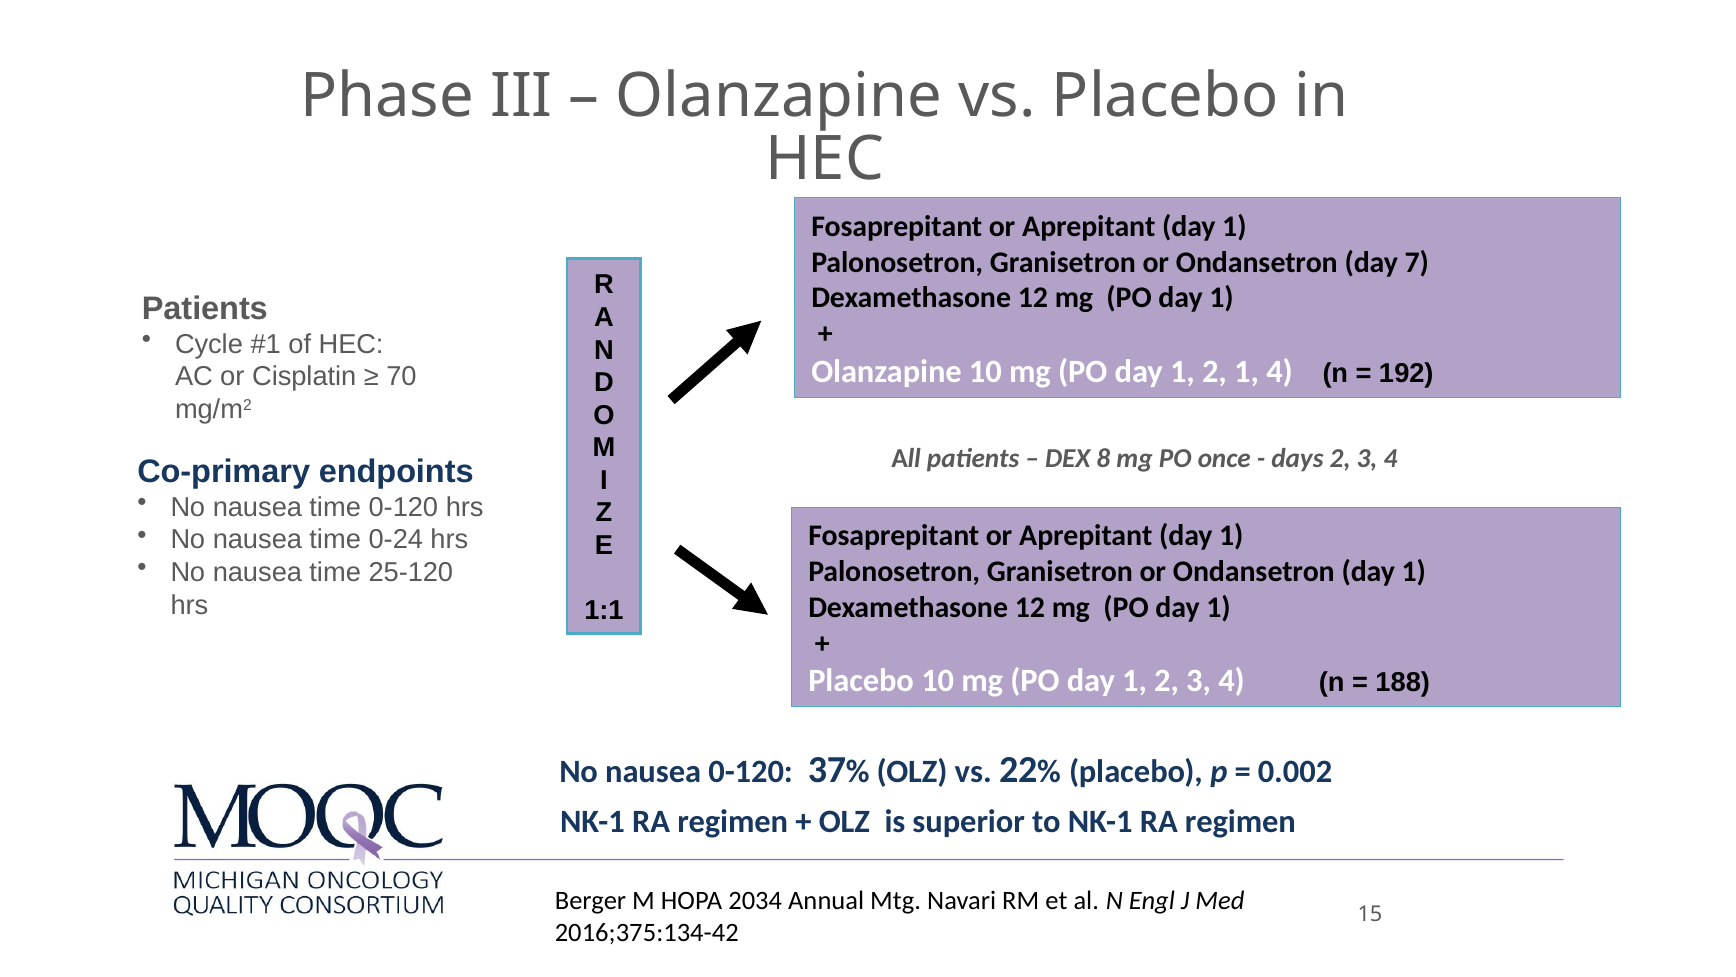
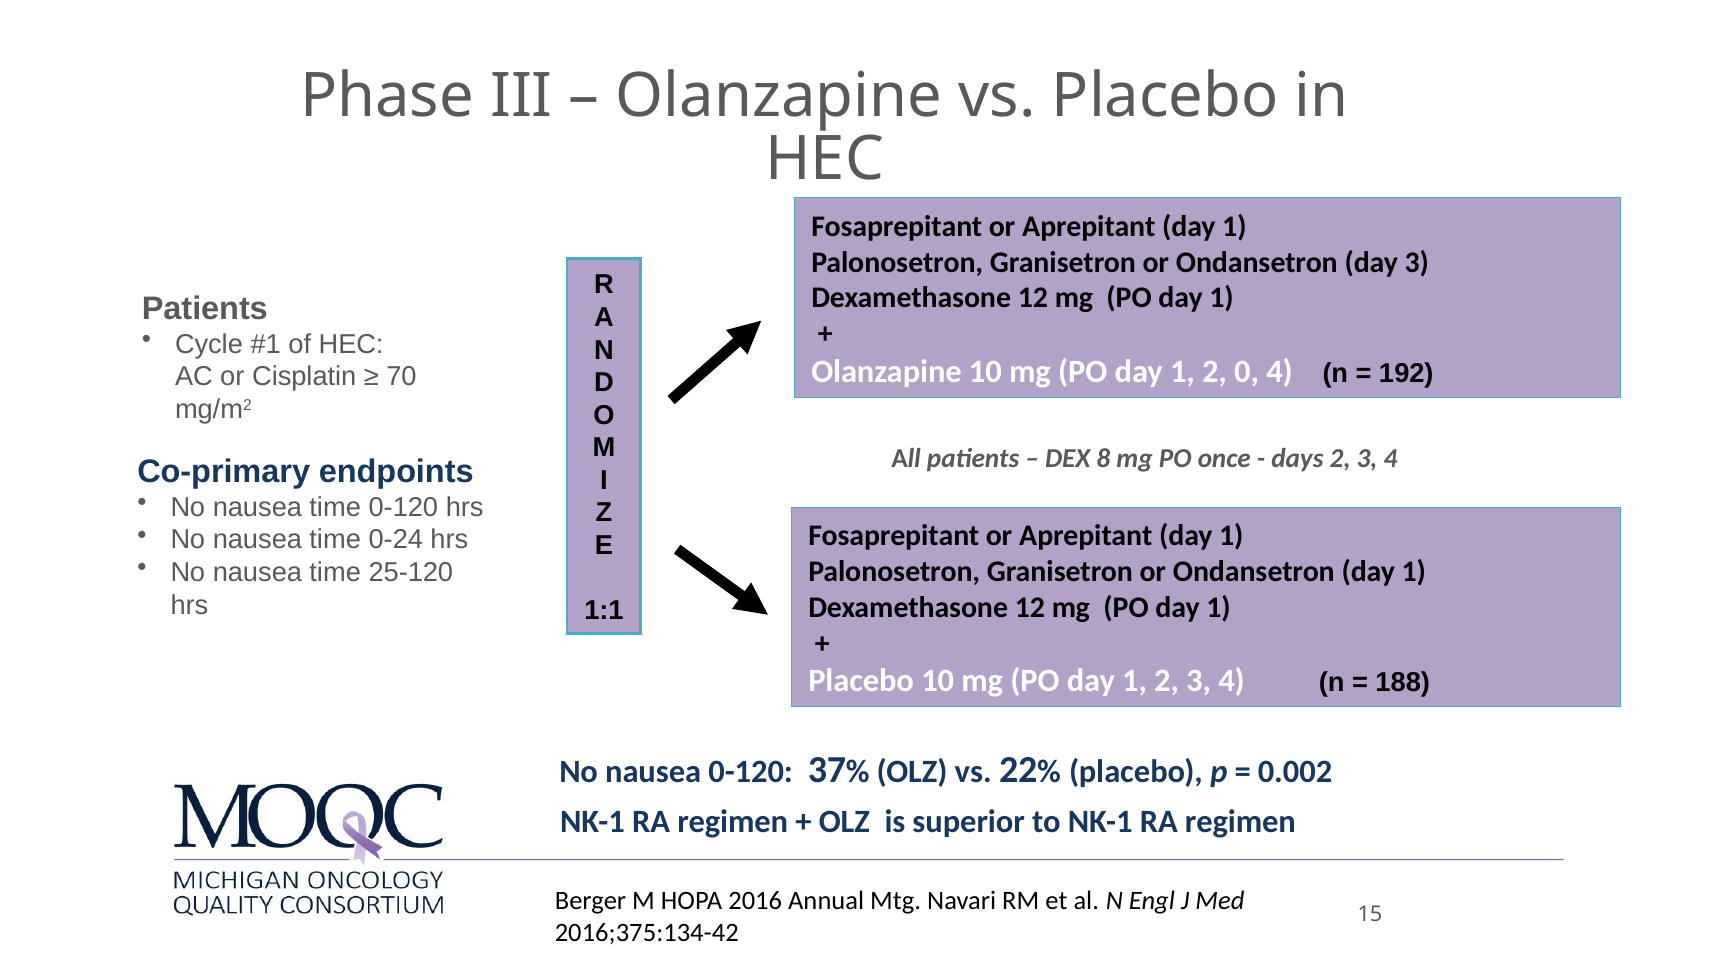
day 7: 7 -> 3
2 1: 1 -> 0
2034: 2034 -> 2016
